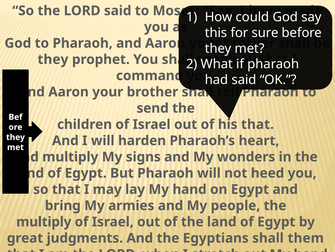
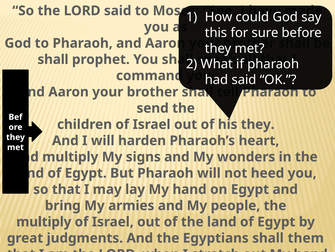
they at (53, 59): they -> shall
his that: that -> they
